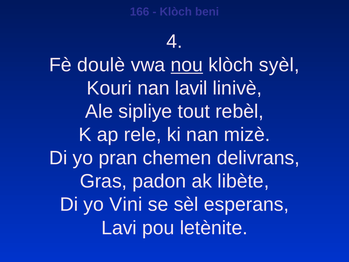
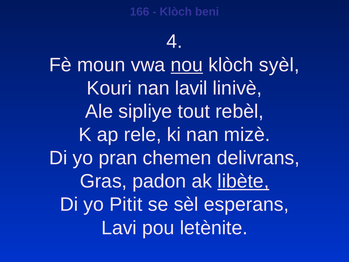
doulè: doulè -> moun
libète underline: none -> present
Vini: Vini -> Pitit
